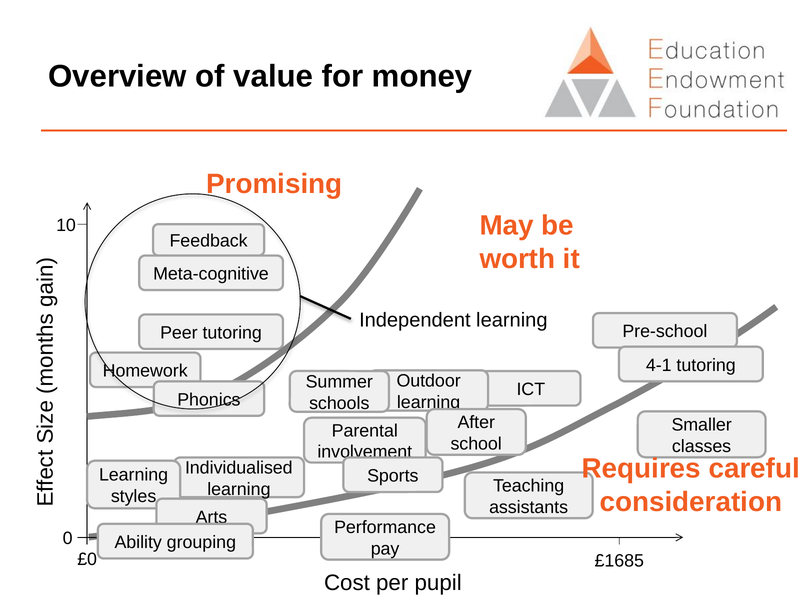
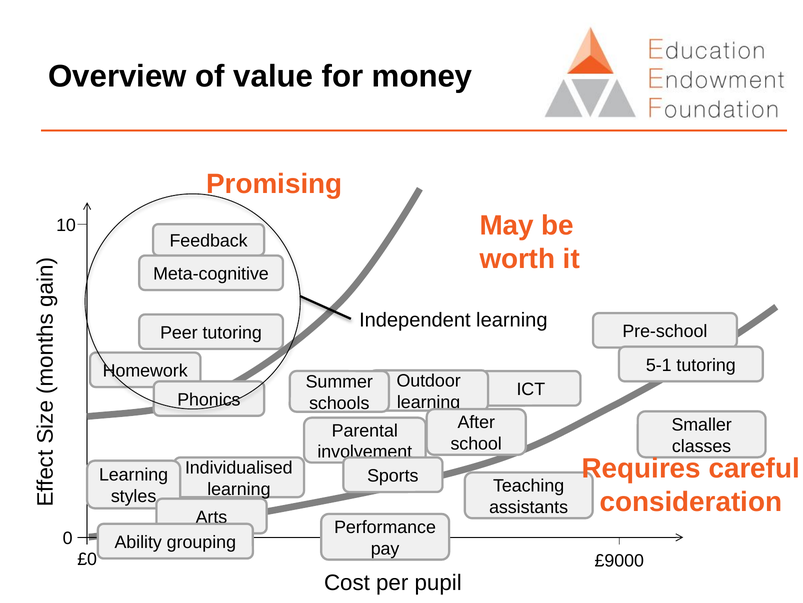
4-1: 4-1 -> 5-1
£1685: £1685 -> £9000
